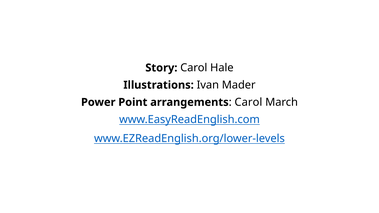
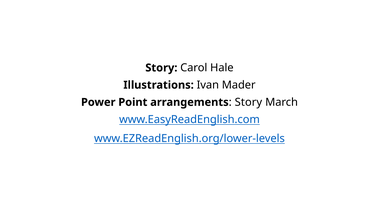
Carol at (248, 102): Carol -> Story
